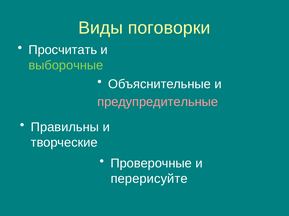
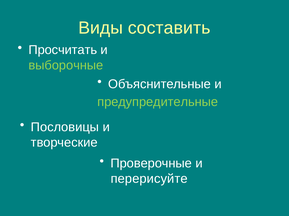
поговорки: поговорки -> составить
предупредительные colour: pink -> light green
Правильны: Правильны -> Пословицы
